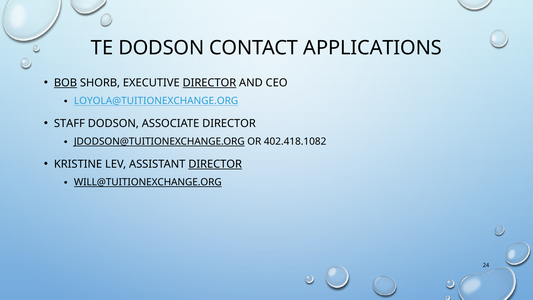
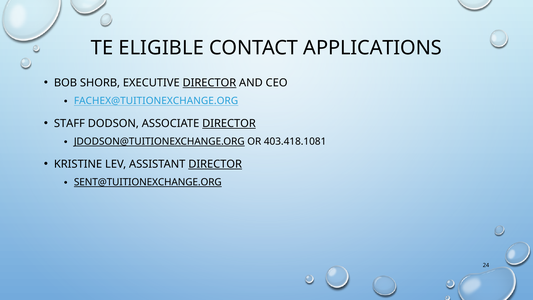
TE DODSON: DODSON -> ELIGIBLE
BOB underline: present -> none
LOYOLA@TUITIONEXCHANGE.ORG: LOYOLA@TUITIONEXCHANGE.ORG -> FACHEX@TUITIONEXCHANGE.ORG
DIRECTOR at (229, 123) underline: none -> present
402.418.1082: 402.418.1082 -> 403.418.1081
WILL@TUITIONEXCHANGE.ORG: WILL@TUITIONEXCHANGE.ORG -> SENT@TUITIONEXCHANGE.ORG
